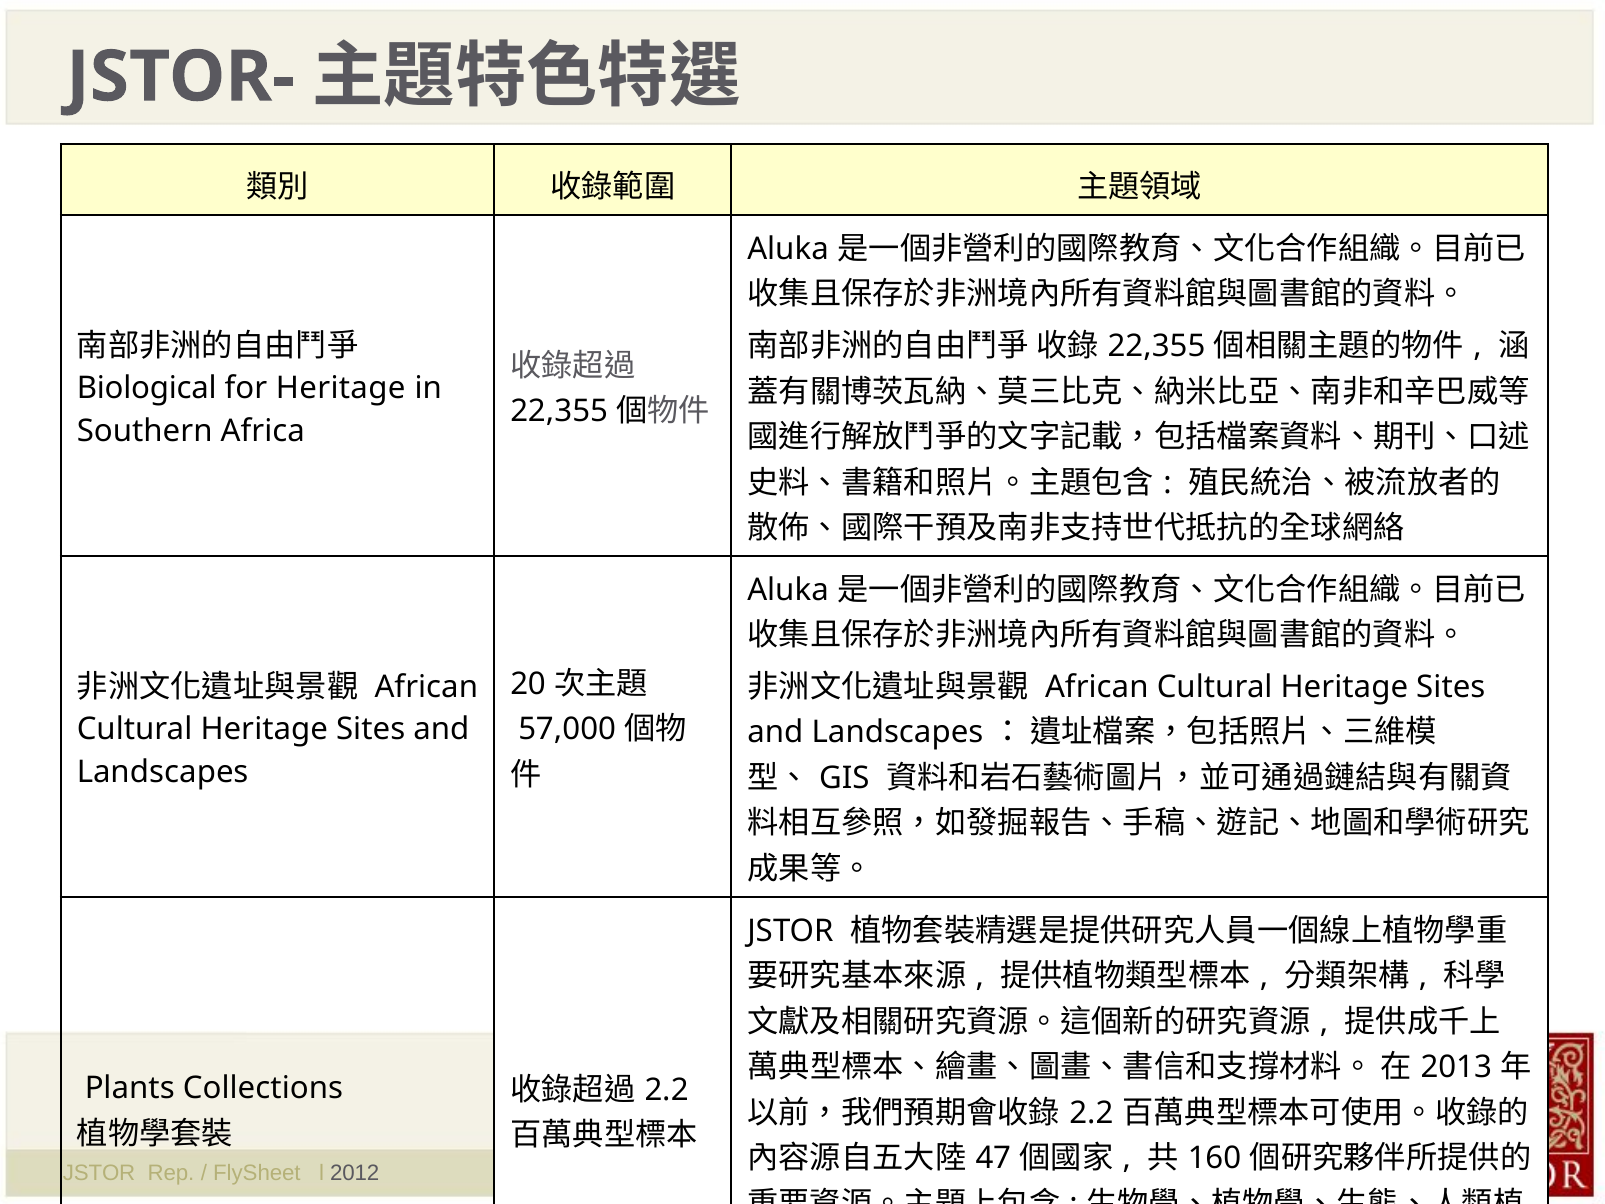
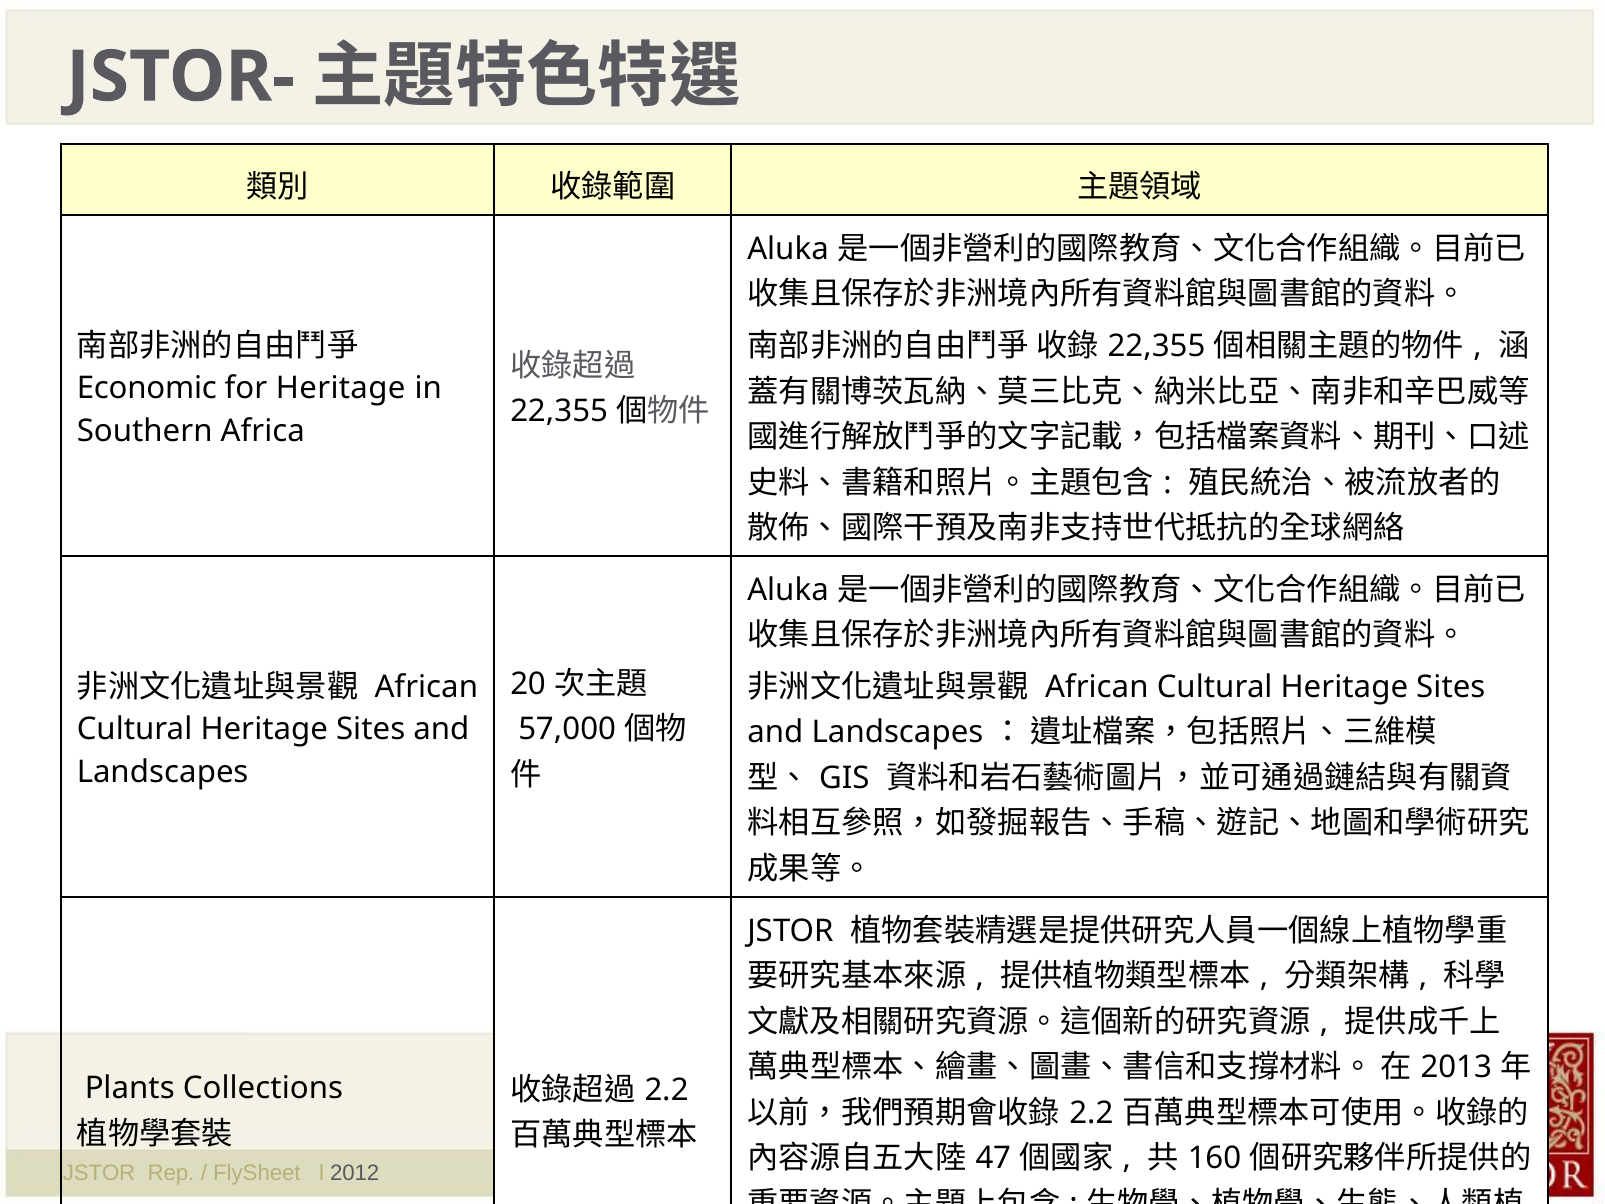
Biological: Biological -> Economic
